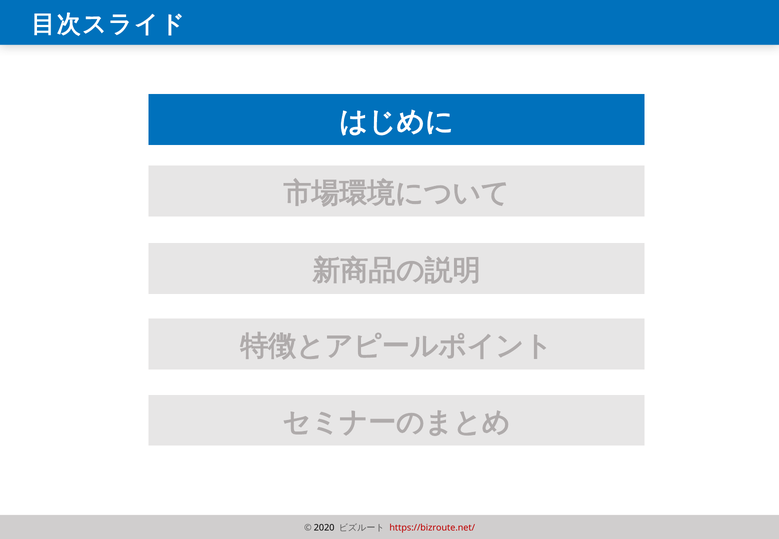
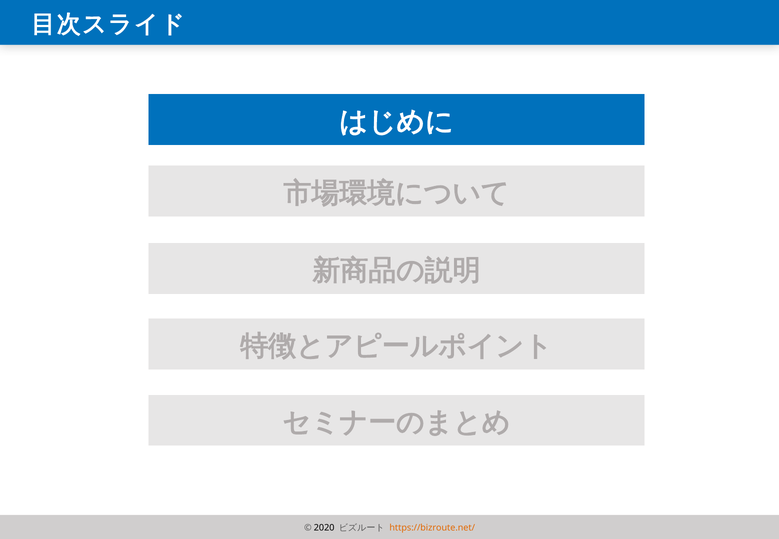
https://bizroute.net/ colour: red -> orange
